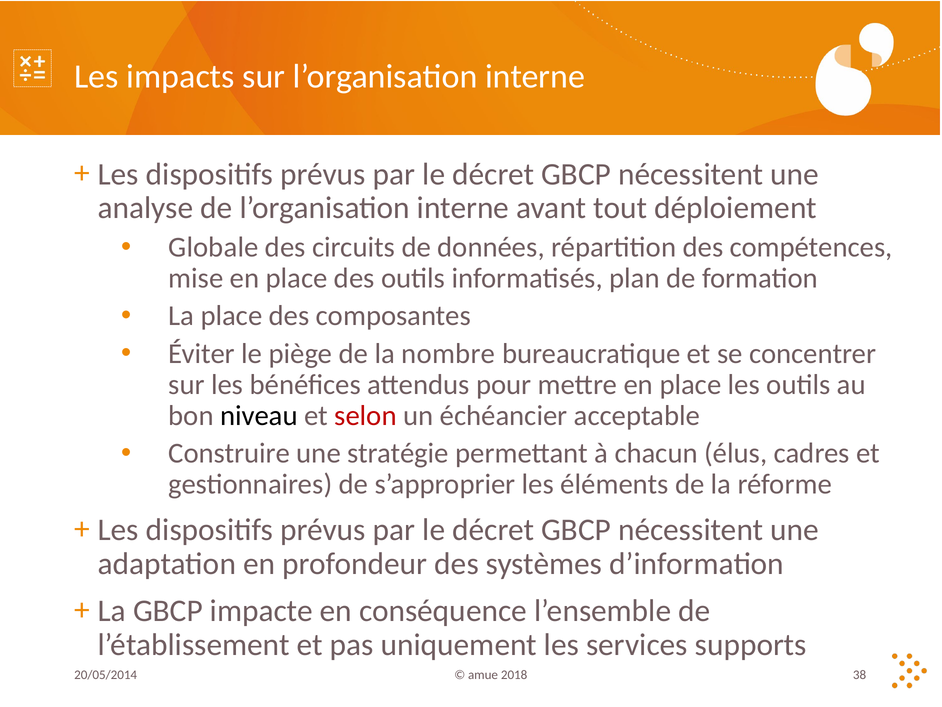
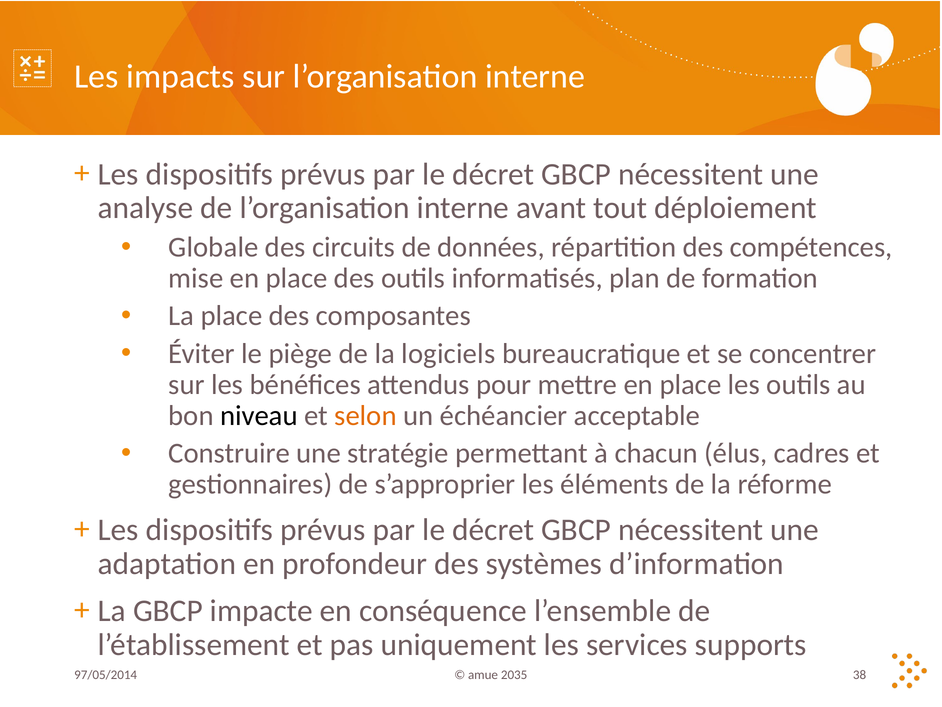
nombre: nombre -> logiciels
selon colour: red -> orange
20/05/2014: 20/05/2014 -> 97/05/2014
2018: 2018 -> 2035
